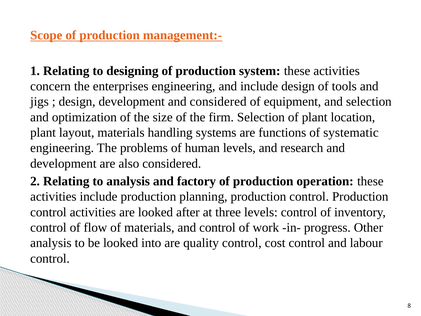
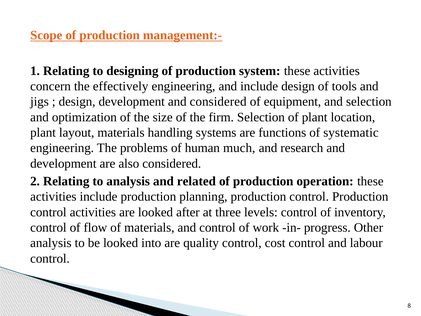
enterprises: enterprises -> effectively
human levels: levels -> much
factory: factory -> related
